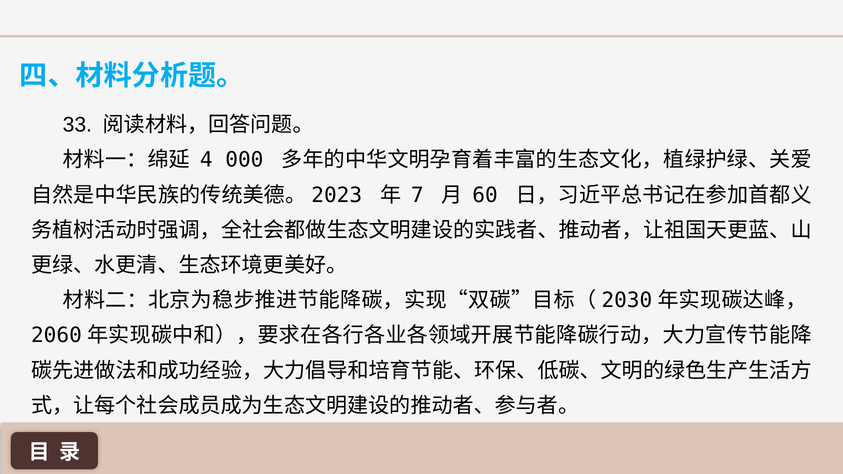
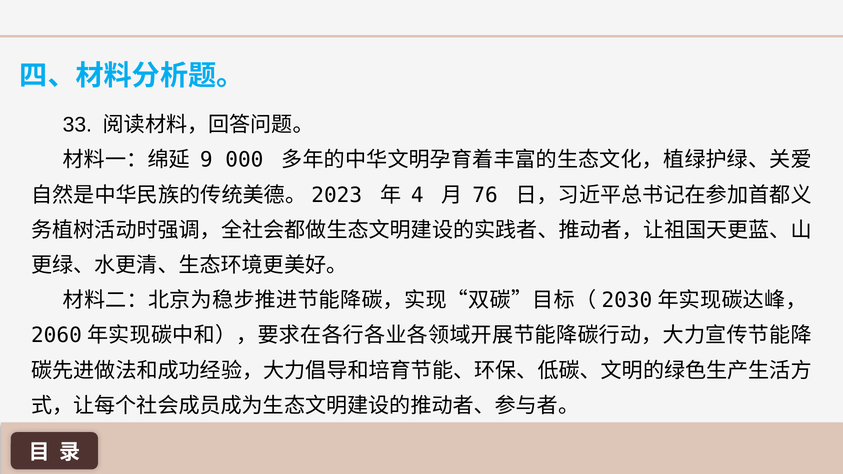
4: 4 -> 9
7: 7 -> 4
60: 60 -> 76
